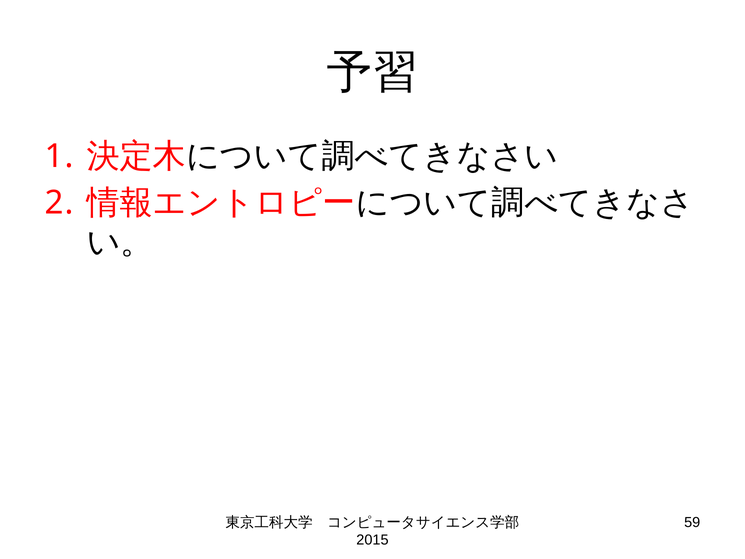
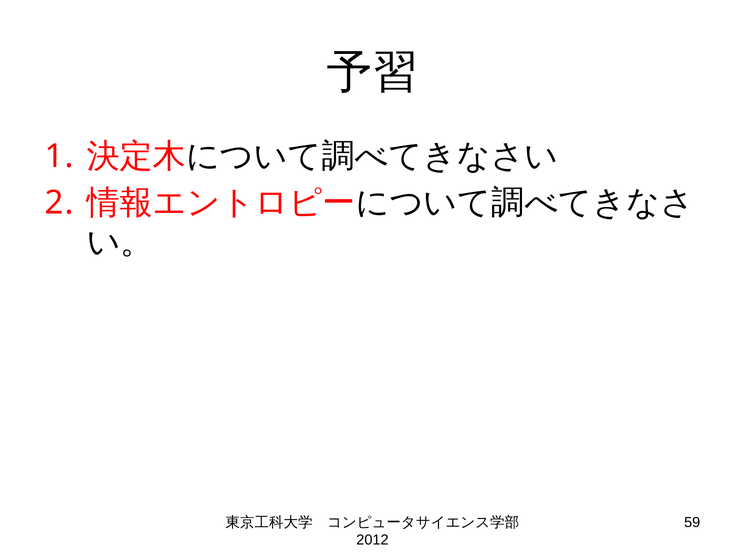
2015: 2015 -> 2012
